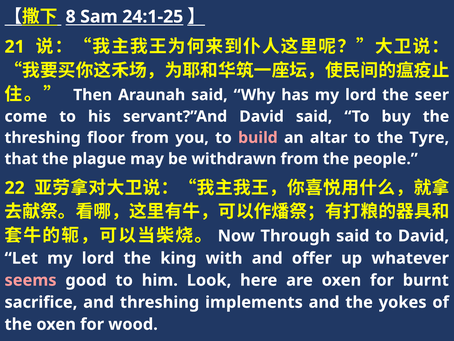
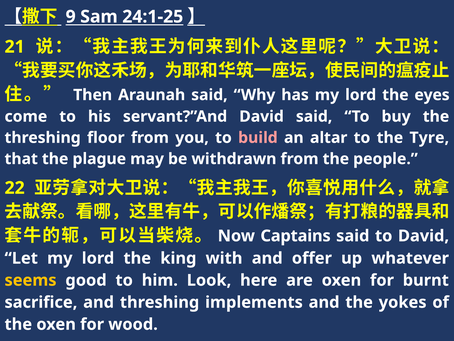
8: 8 -> 9
seer: seer -> eyes
Through: Through -> Captains
seems colour: pink -> yellow
